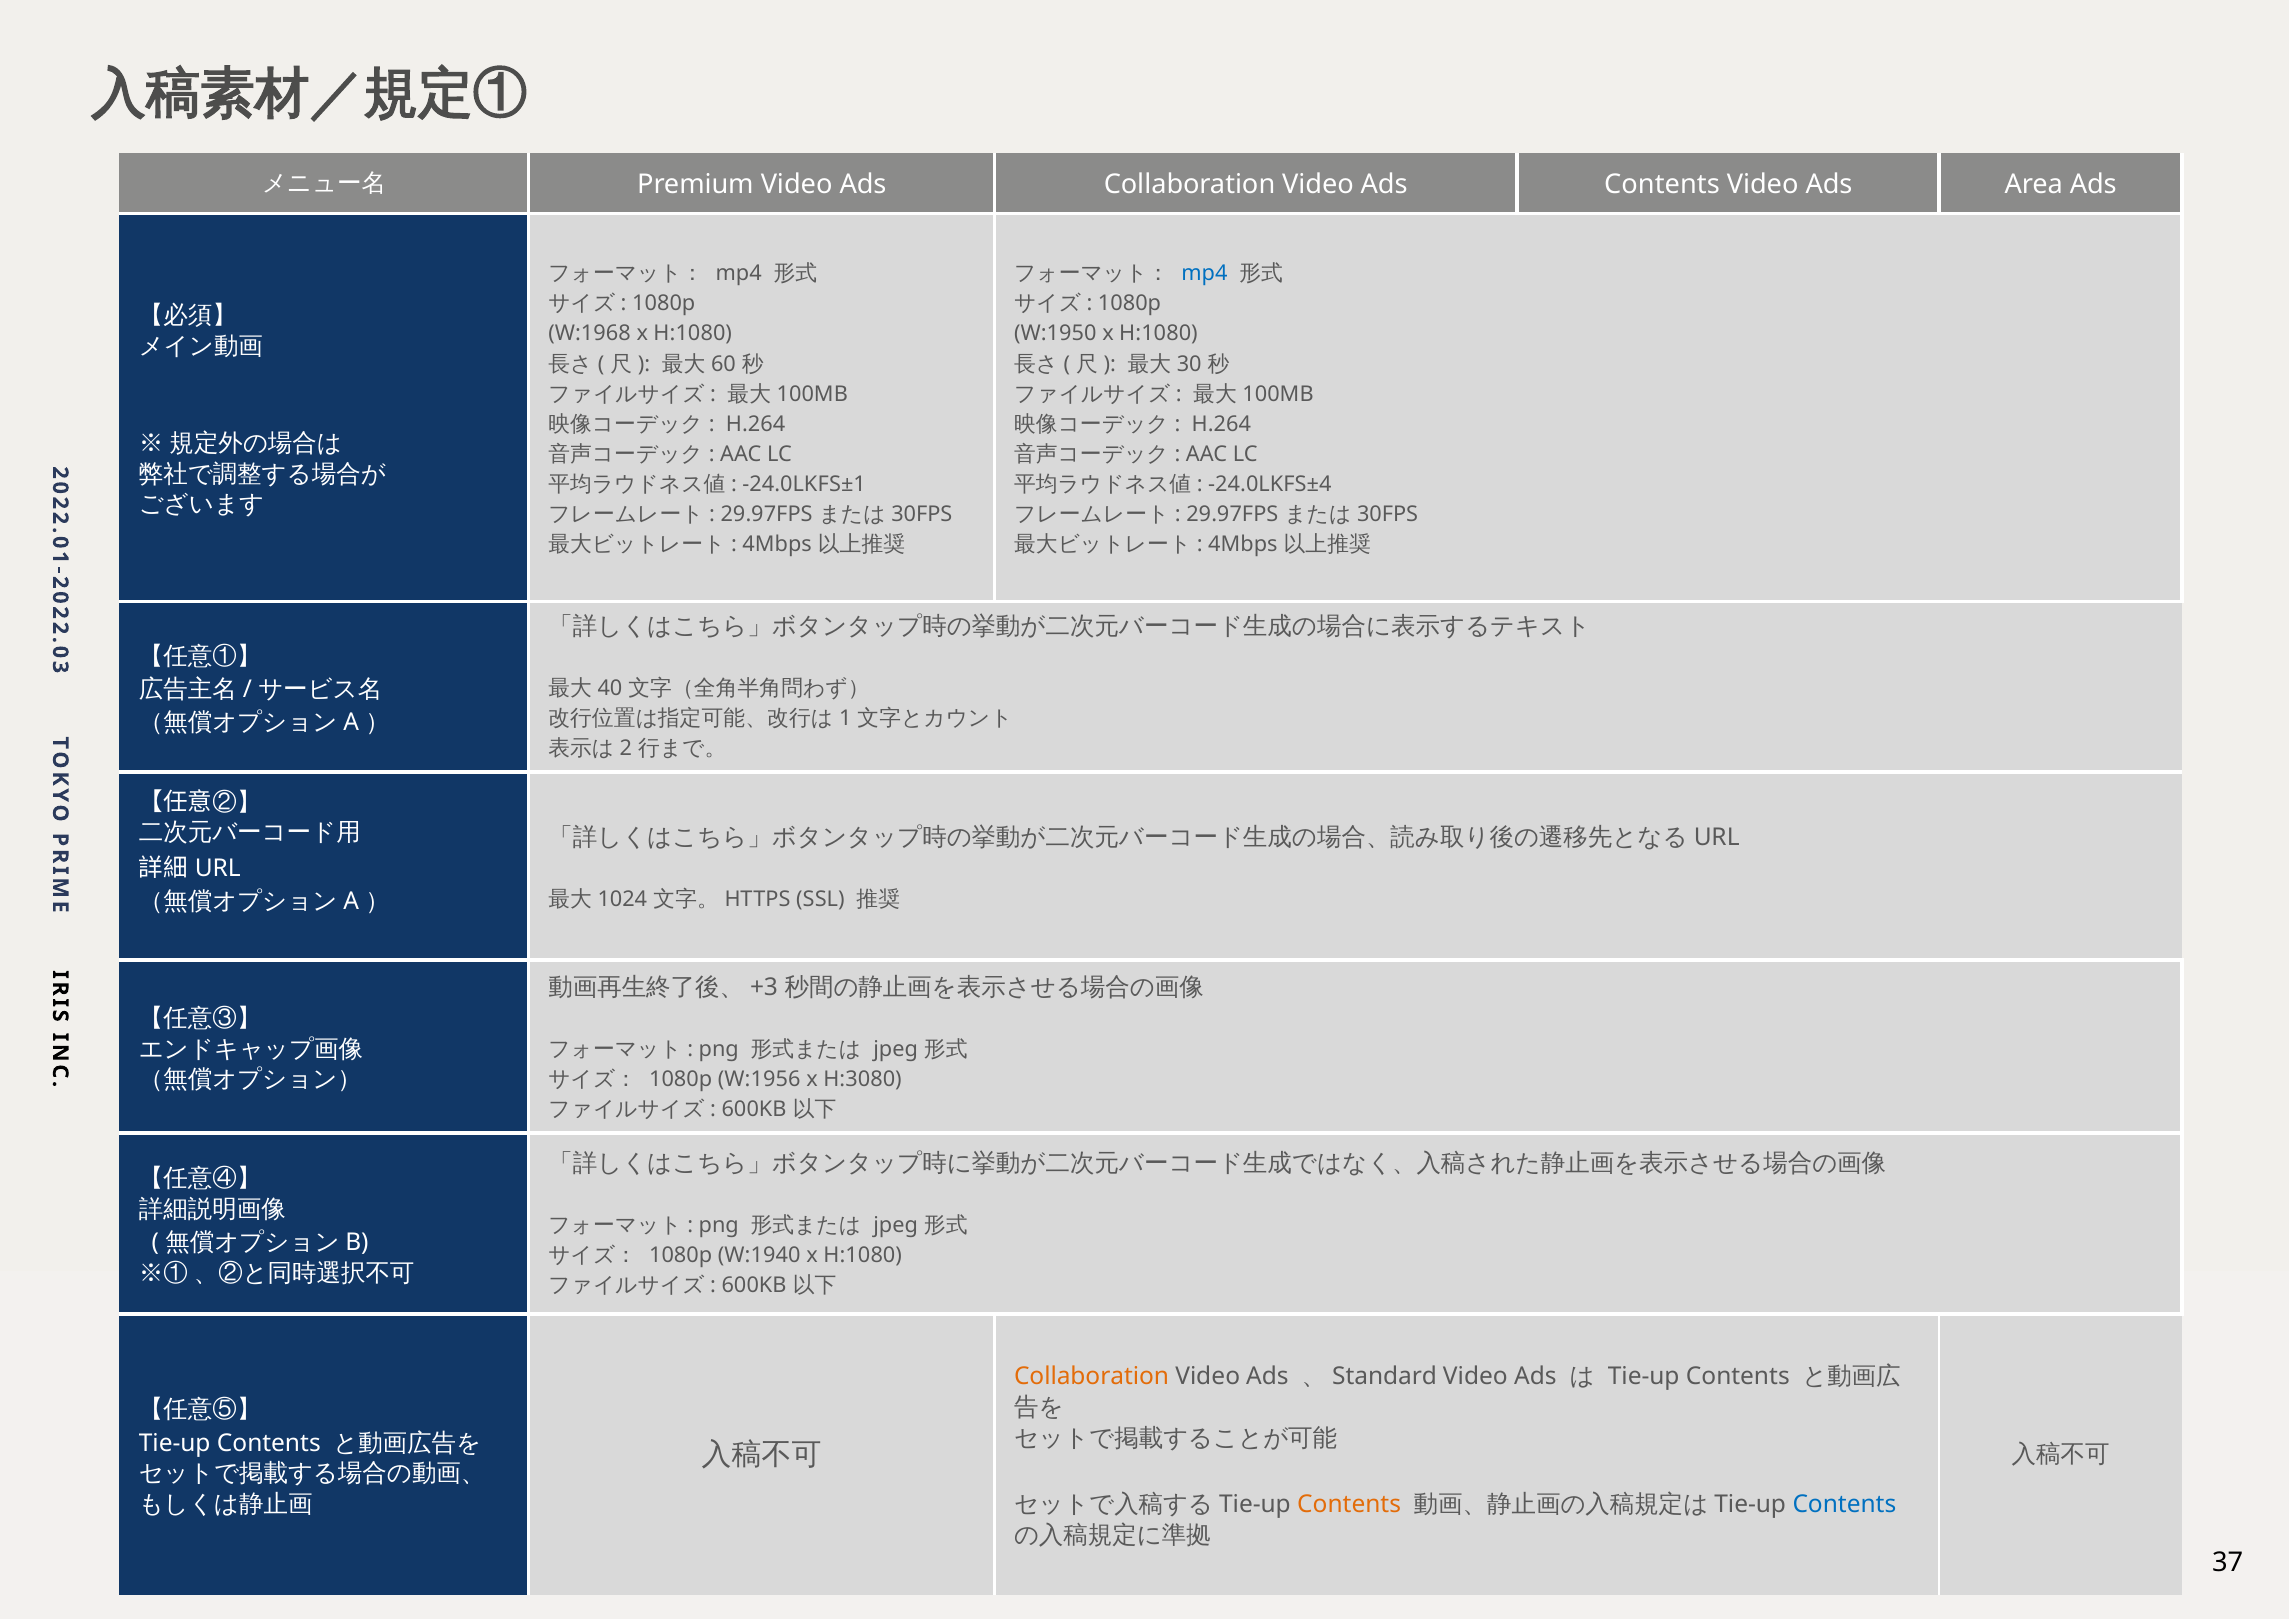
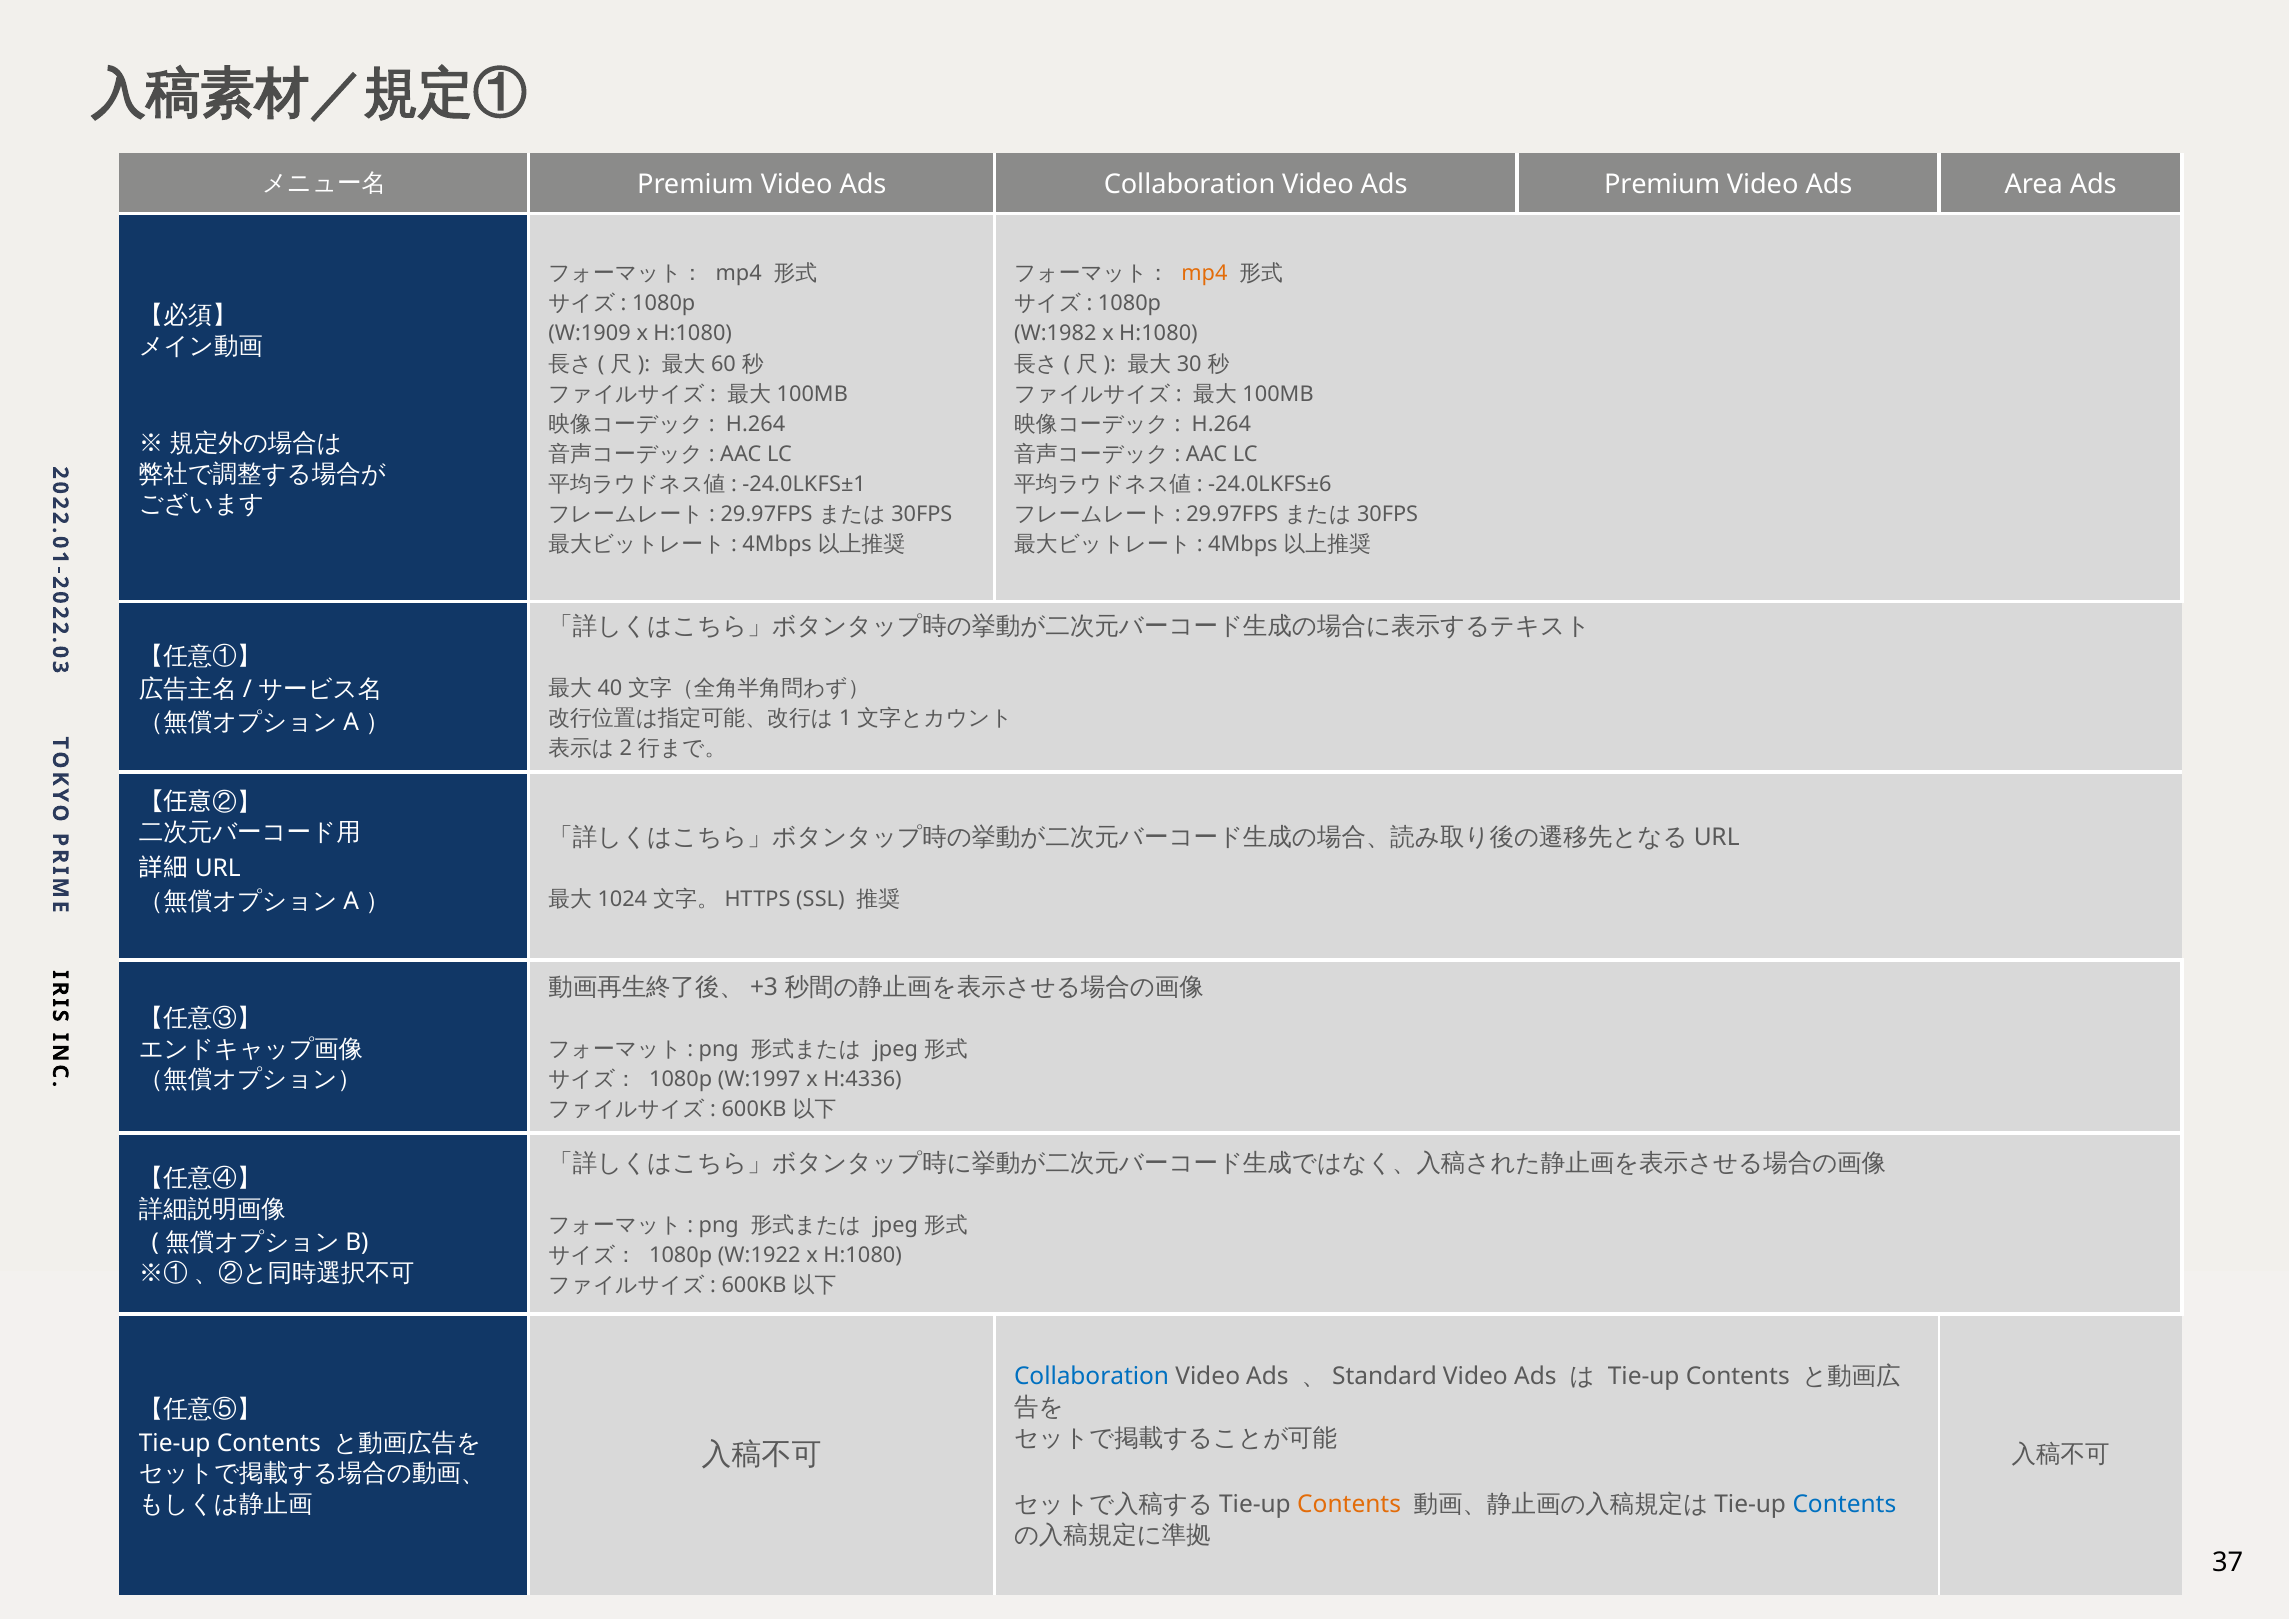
Ads Contents: Contents -> Premium
mp4 at (1204, 274) colour: blue -> orange
W:1968: W:1968 -> W:1909
W:1950: W:1950 -> W:1982
-24.0LKFS±4: -24.0LKFS±4 -> -24.0LKFS±6
W:1956: W:1956 -> W:1997
H:3080: H:3080 -> H:4336
W:1940: W:1940 -> W:1922
Collaboration at (1092, 1376) colour: orange -> blue
